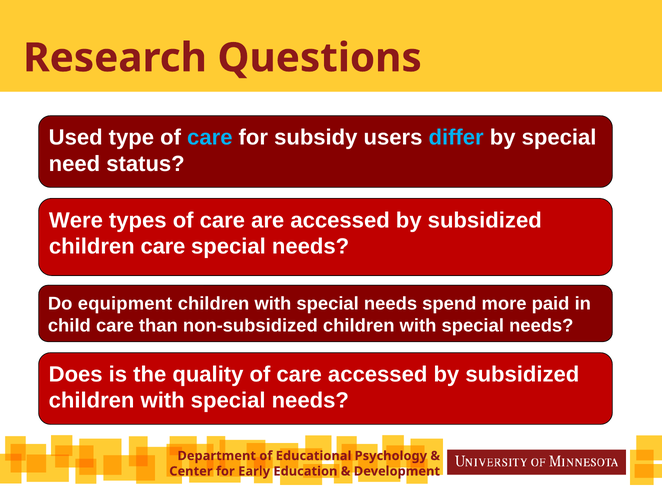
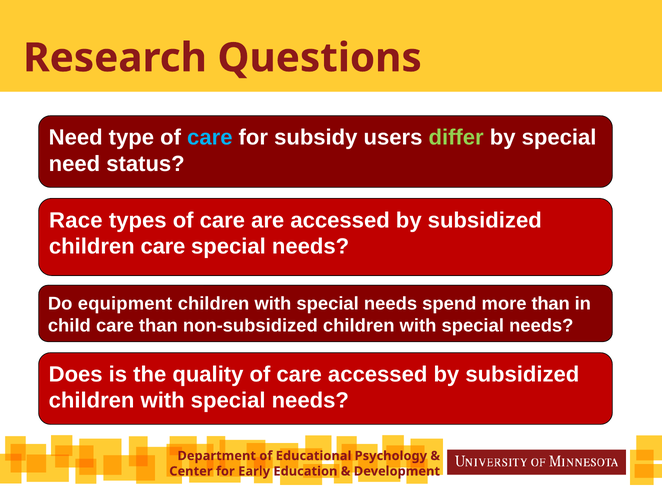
Used at (76, 137): Used -> Need
differ colour: light blue -> light green
Were: Were -> Race
more paid: paid -> than
